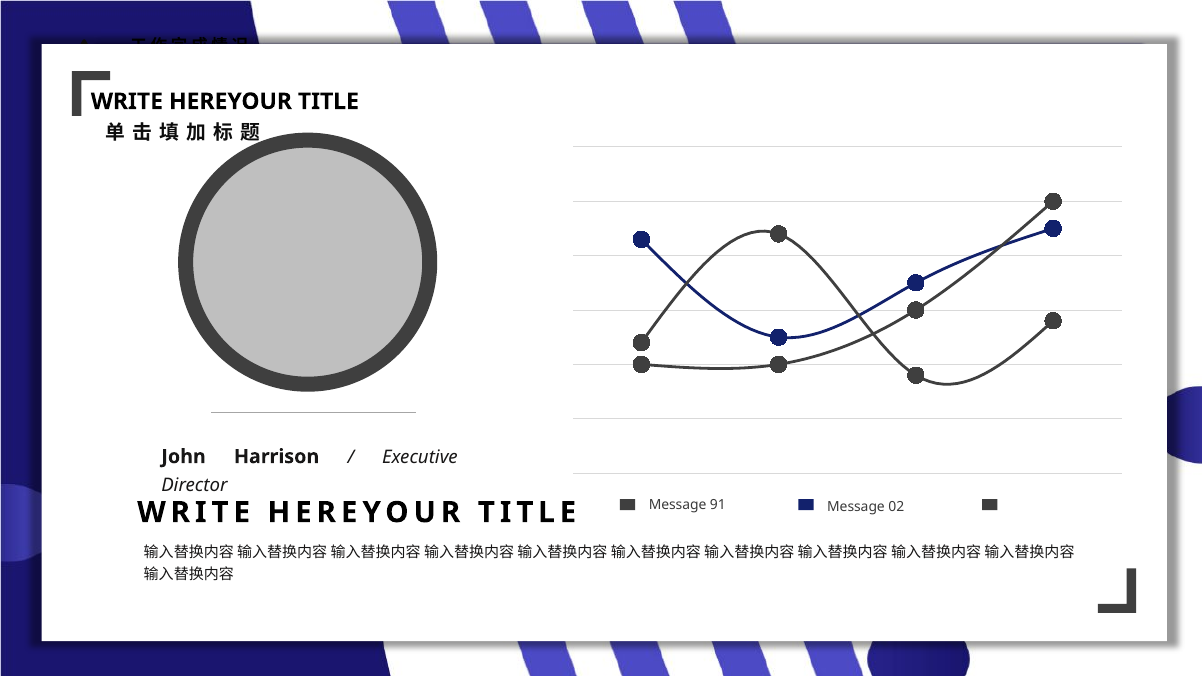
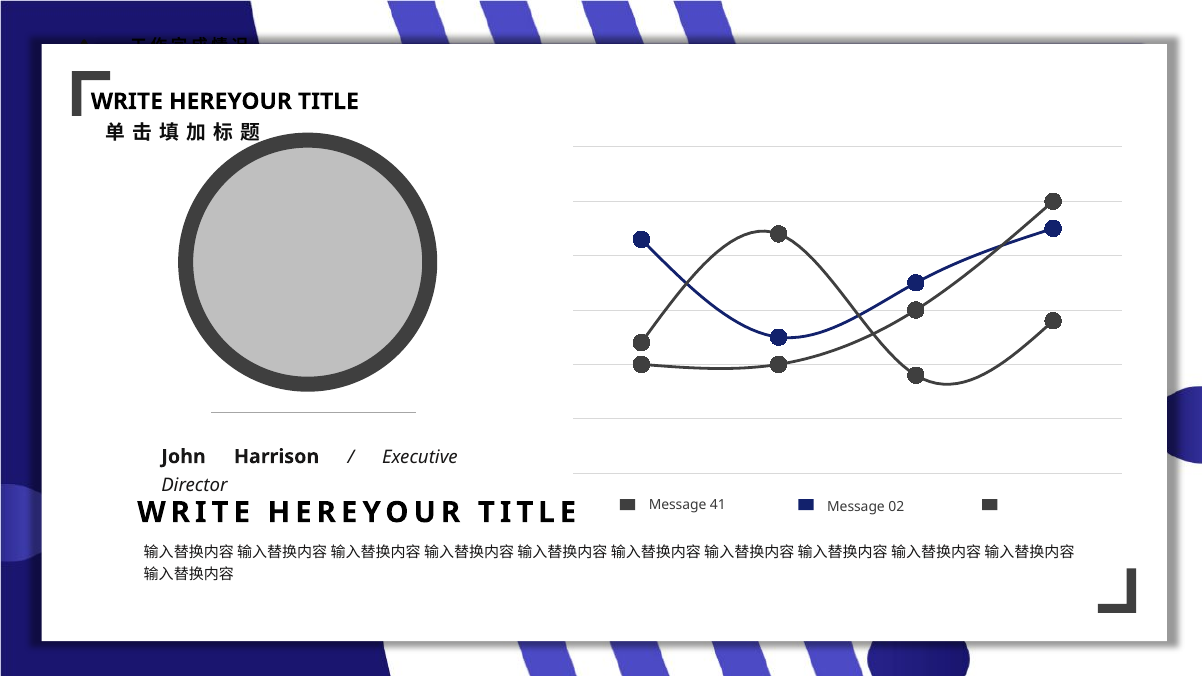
91: 91 -> 41
